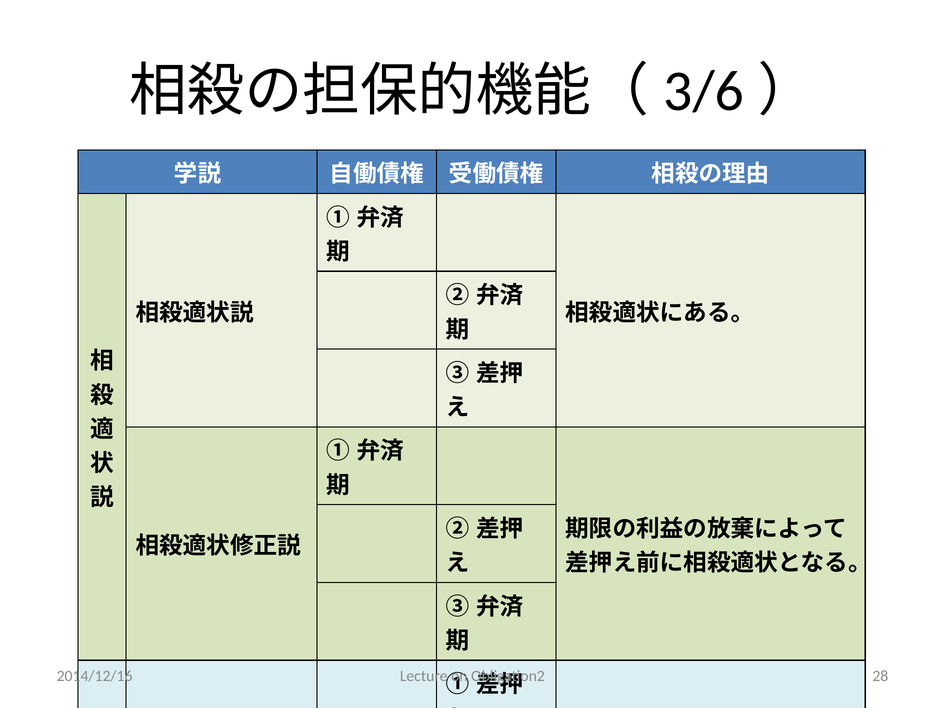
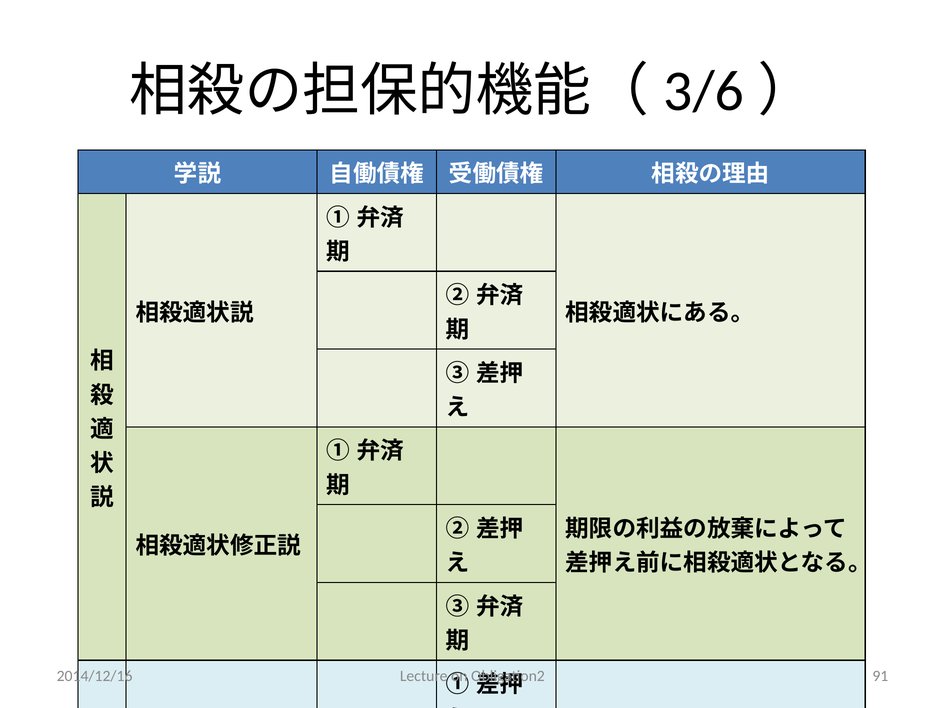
28: 28 -> 91
